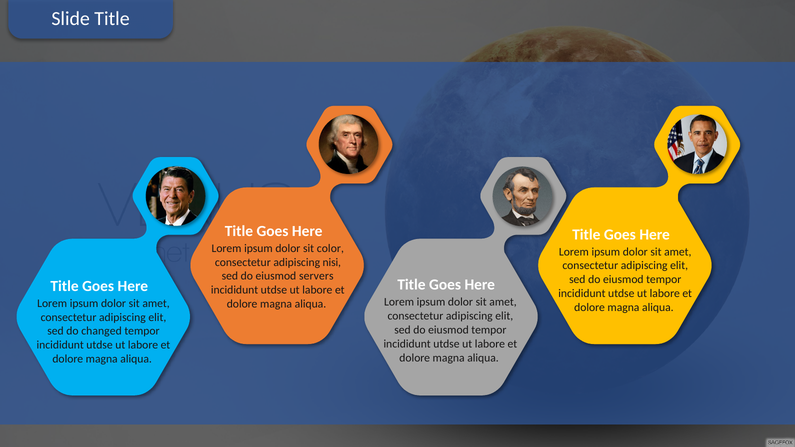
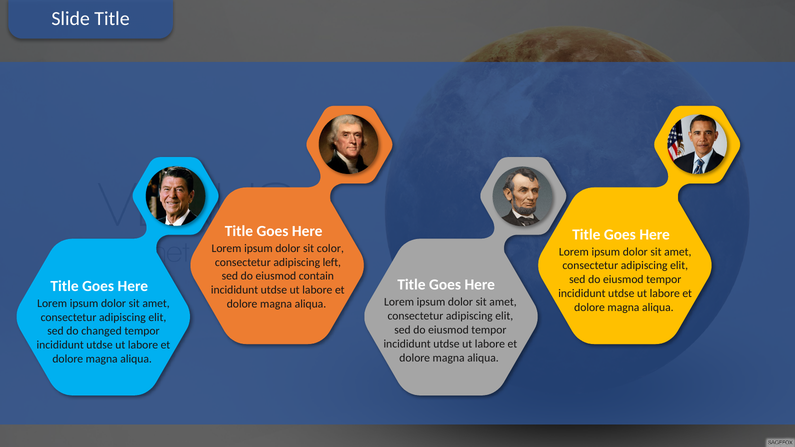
nisi: nisi -> left
servers: servers -> contain
